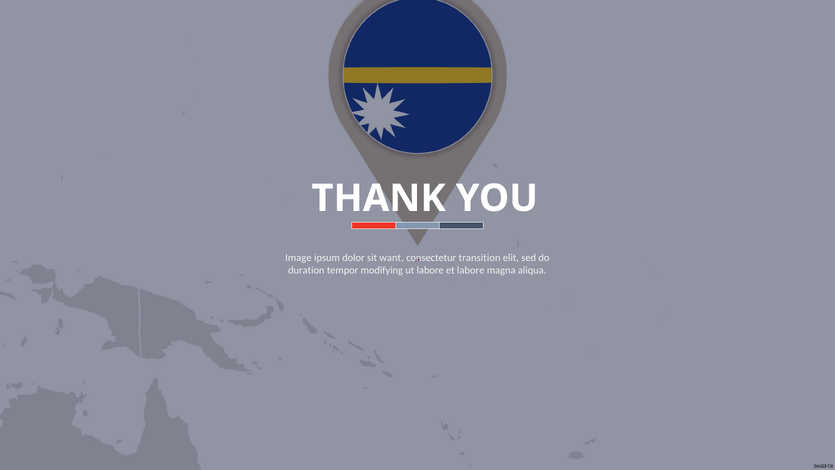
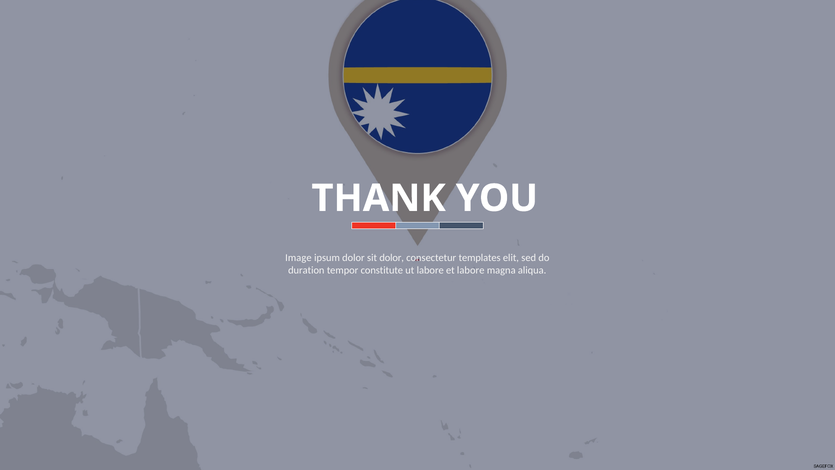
sit want: want -> dolor
transition: transition -> templates
modifying: modifying -> constitute
